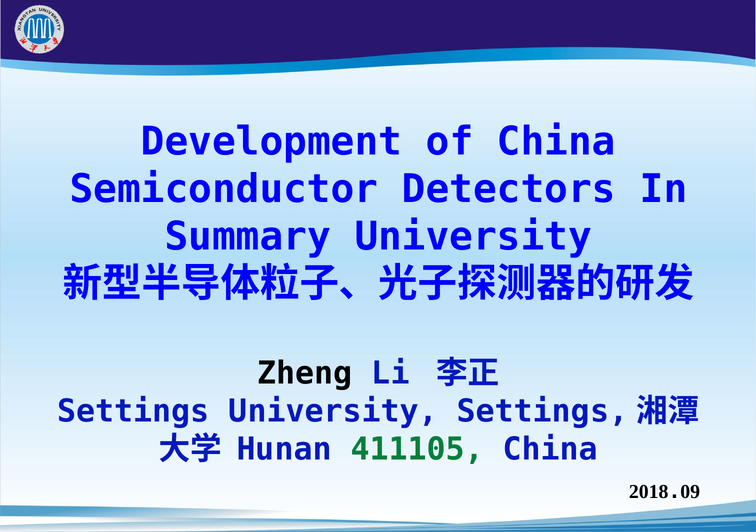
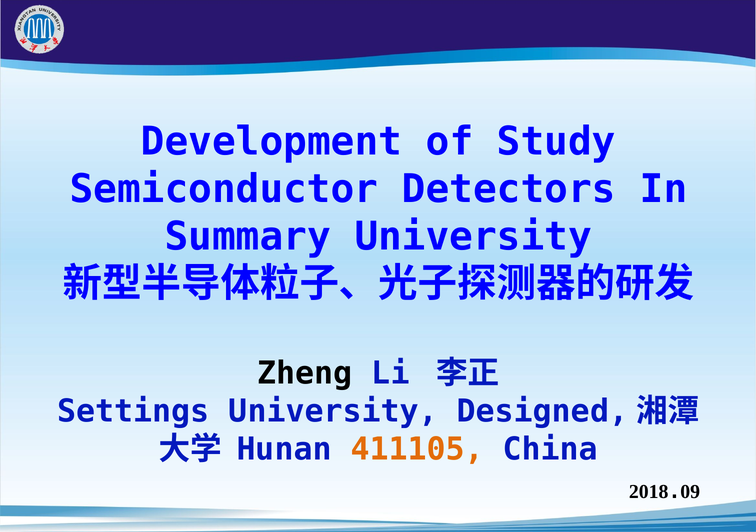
of China: China -> Study
University Settings: Settings -> Designed
411105 colour: green -> orange
